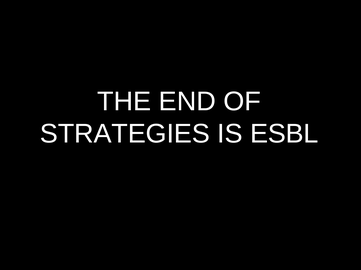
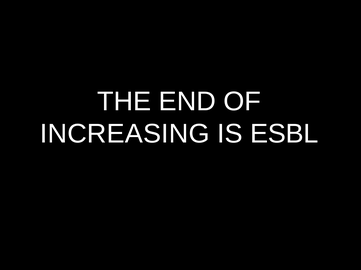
STRATEGIES: STRATEGIES -> INCREASING
